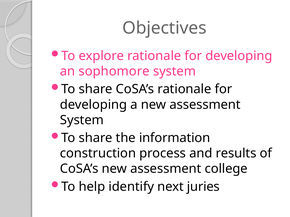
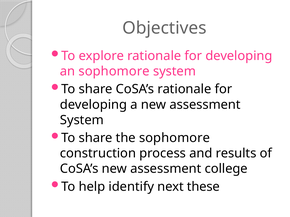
the information: information -> sophomore
juries: juries -> these
